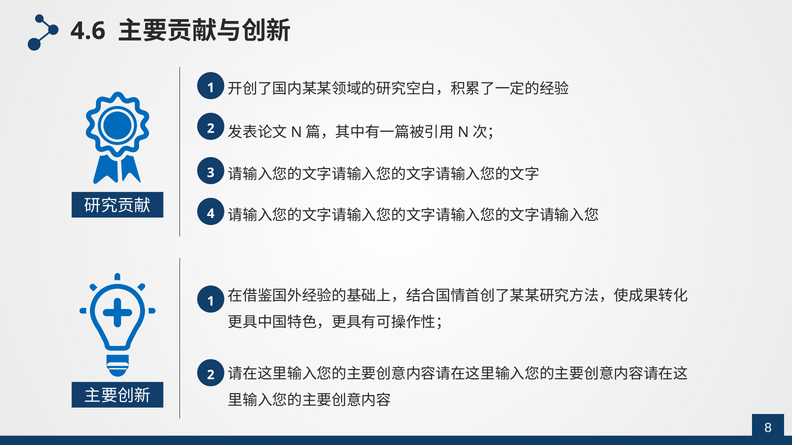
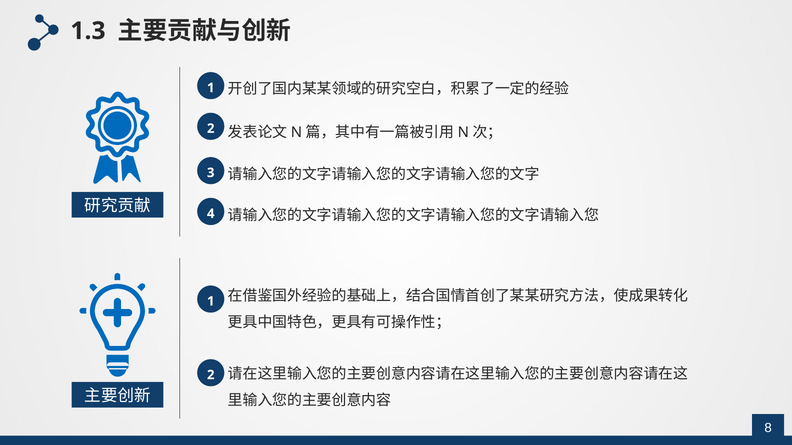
4.6: 4.6 -> 1.3
